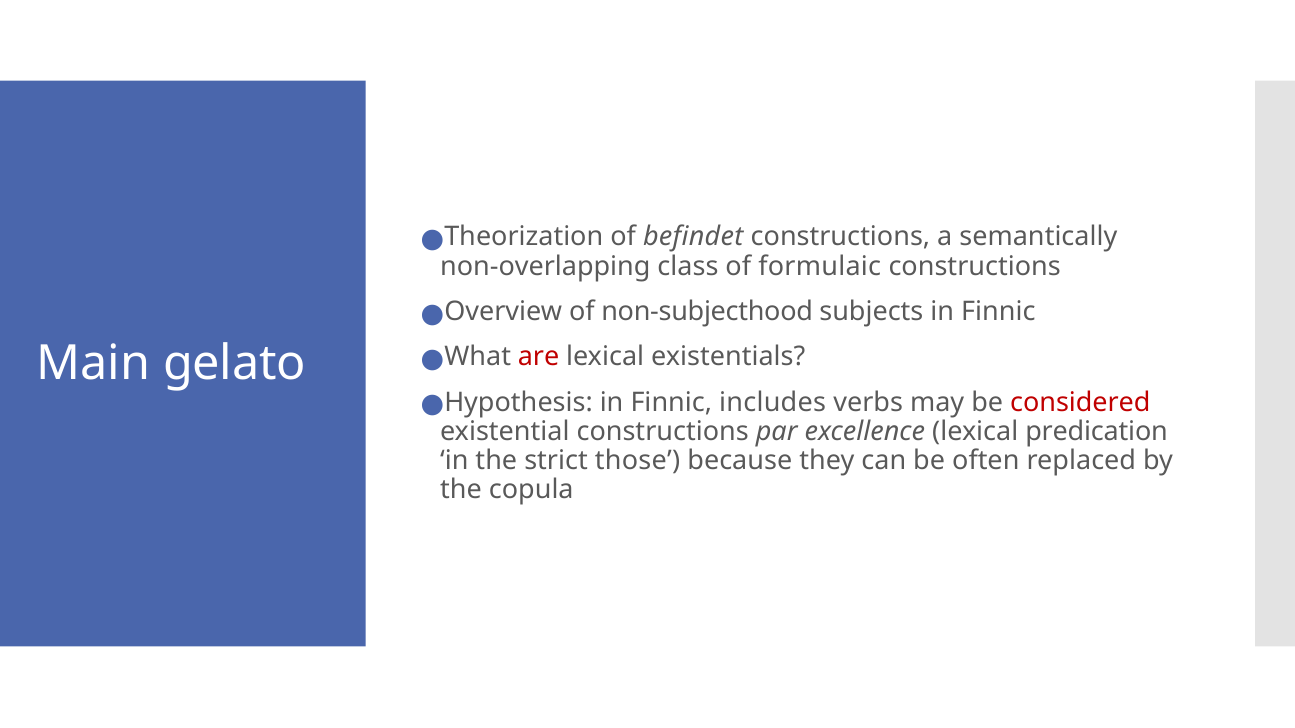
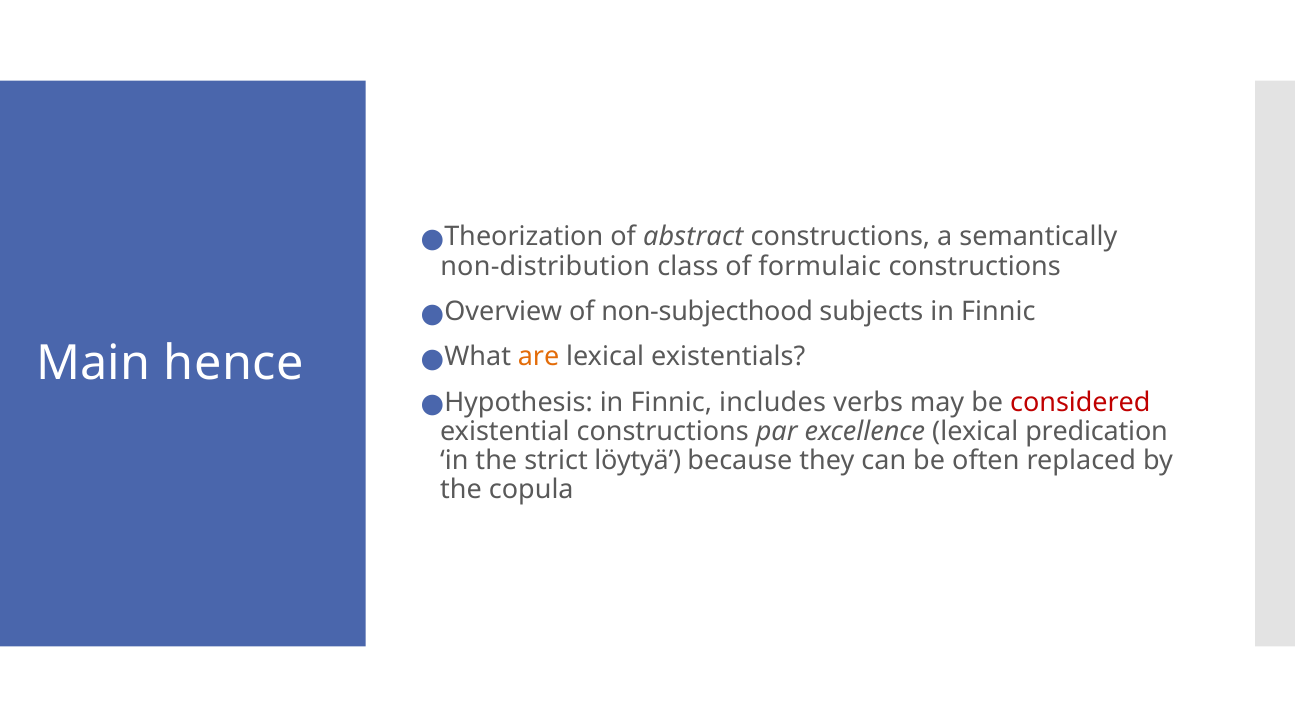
befindet: befindet -> abstract
non-overlapping: non-overlapping -> non-distribution
are colour: red -> orange
gelato: gelato -> hence
those: those -> löytyä
